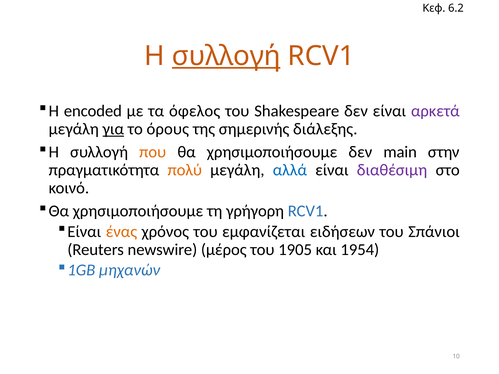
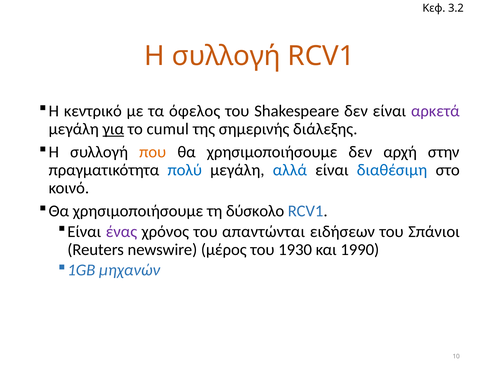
6.2: 6.2 -> 3.2
συλλογή at (226, 56) underline: present -> none
encoded: encoded -> κεντρικό
όρους: όρους -> cumul
main: main -> αρχή
πολύ colour: orange -> blue
διαθέσιμη colour: purple -> blue
γρήγορη: γρήγορη -> δύσκολο
ένας colour: orange -> purple
εμφανίζεται: εμφανίζεται -> απαντώνται
1905: 1905 -> 1930
1954: 1954 -> 1990
